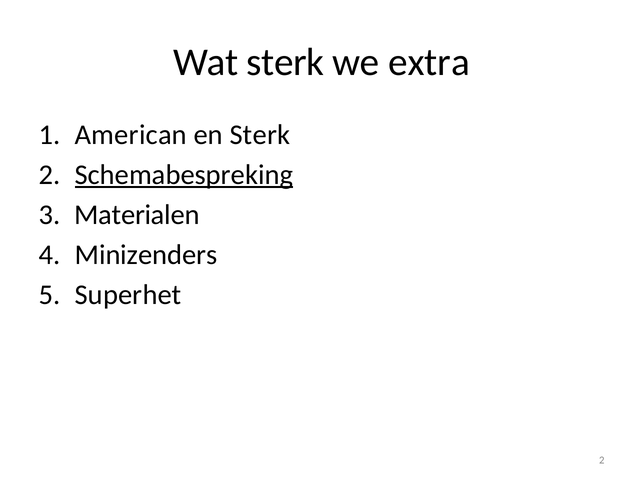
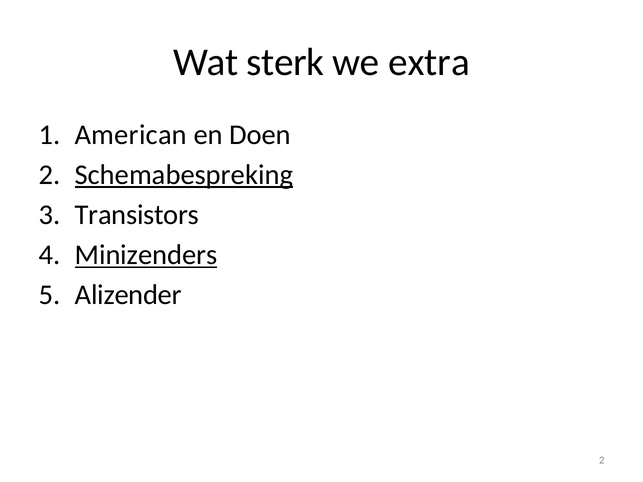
en Sterk: Sterk -> Doen
Materialen: Materialen -> Transistors
Minizenders underline: none -> present
Superhet: Superhet -> Alizender
